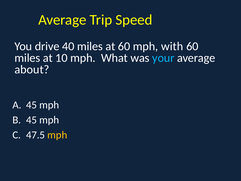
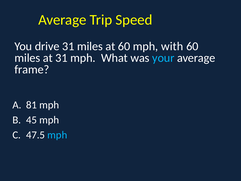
drive 40: 40 -> 31
at 10: 10 -> 31
about: about -> frame
45 at (31, 105): 45 -> 81
mph at (57, 135) colour: yellow -> light blue
